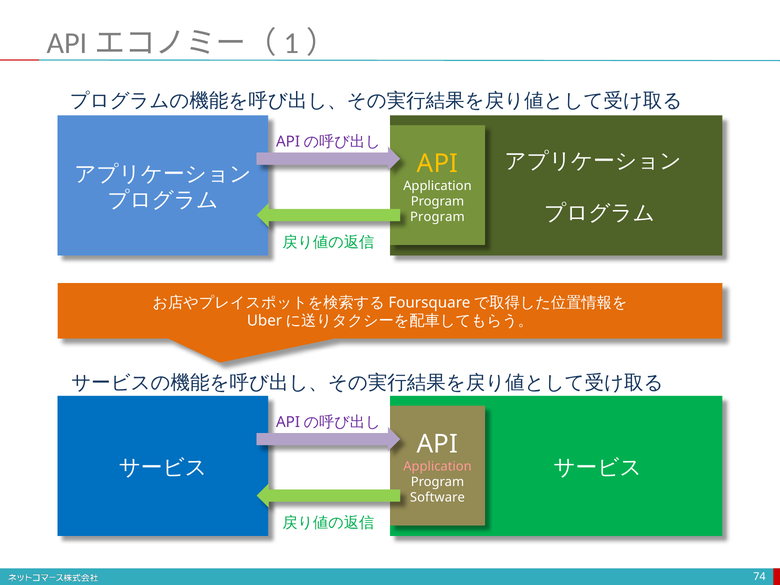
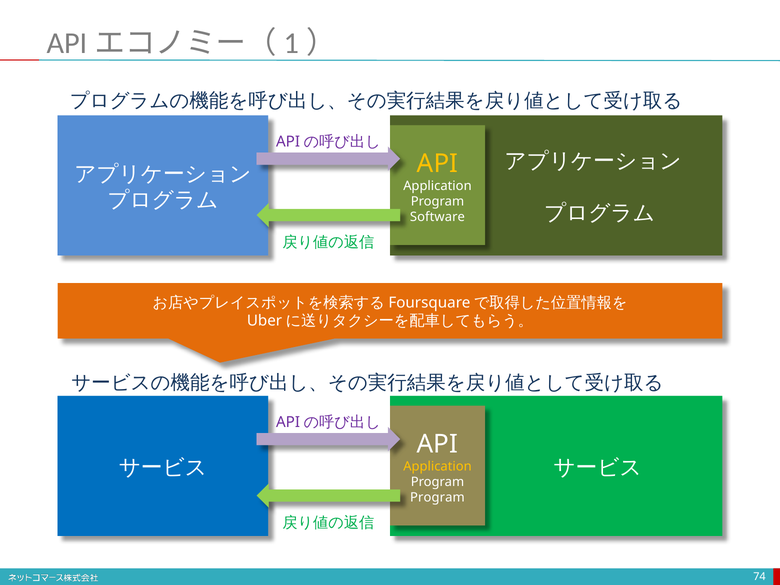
Program at (437, 217): Program -> Software
Application at (437, 466) colour: pink -> yellow
Software at (437, 498): Software -> Program
